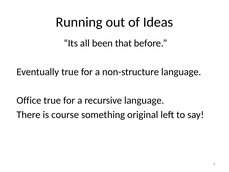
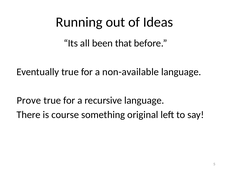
non-structure: non-structure -> non-available
Office: Office -> Prove
